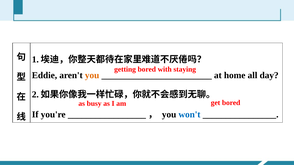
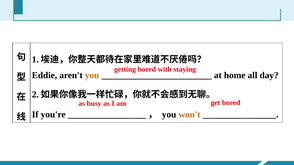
won't colour: blue -> orange
